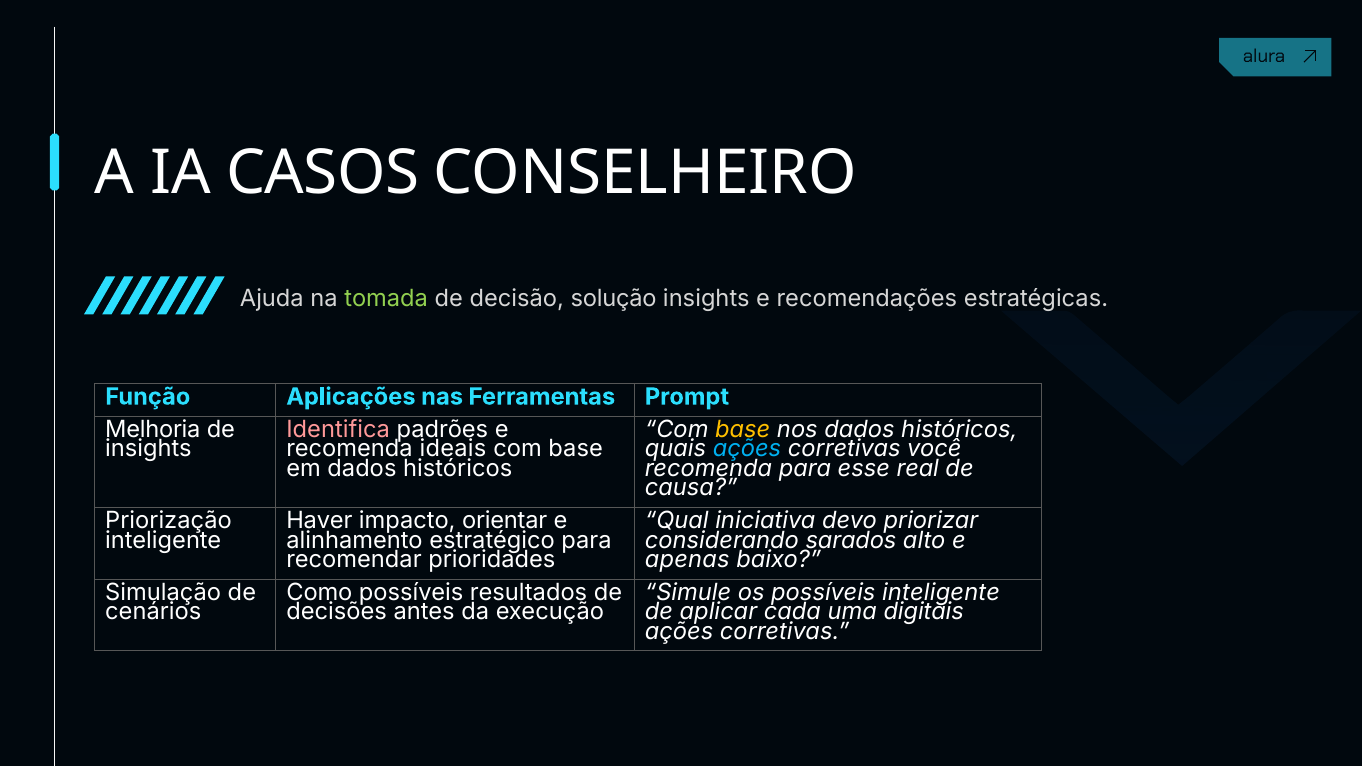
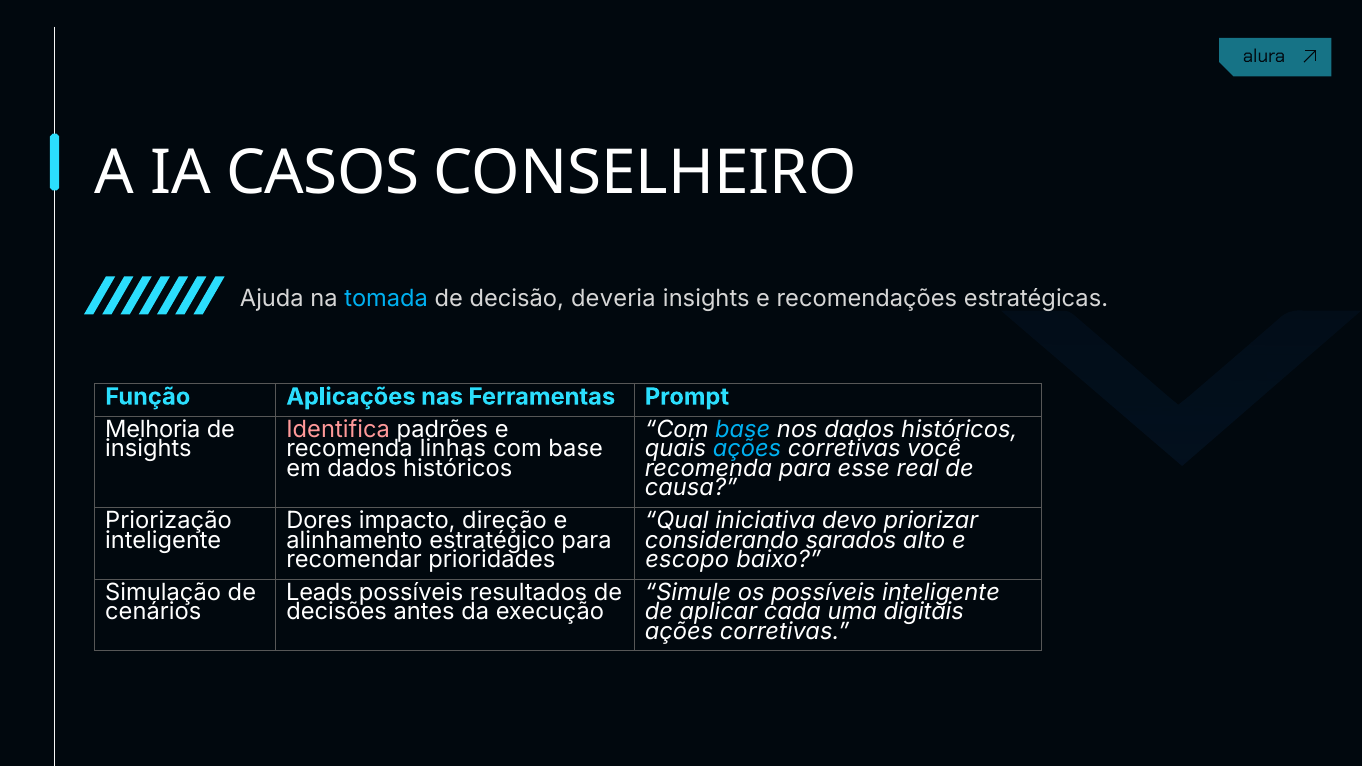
tomada colour: light green -> light blue
solução: solução -> deveria
base at (743, 430) colour: yellow -> light blue
ideais: ideais -> linhas
Haver: Haver -> Dores
orientar: orientar -> direção
apenas: apenas -> escopo
Como: Como -> Leads
